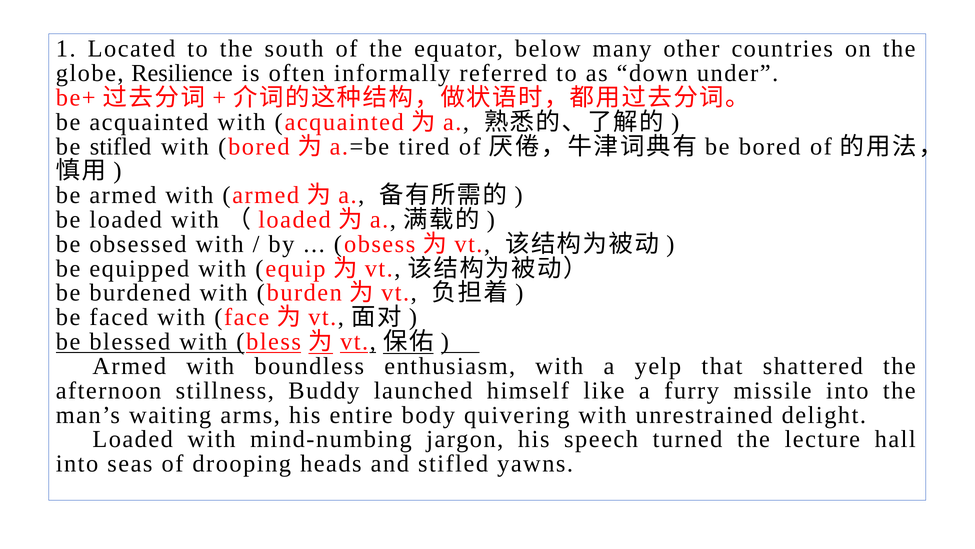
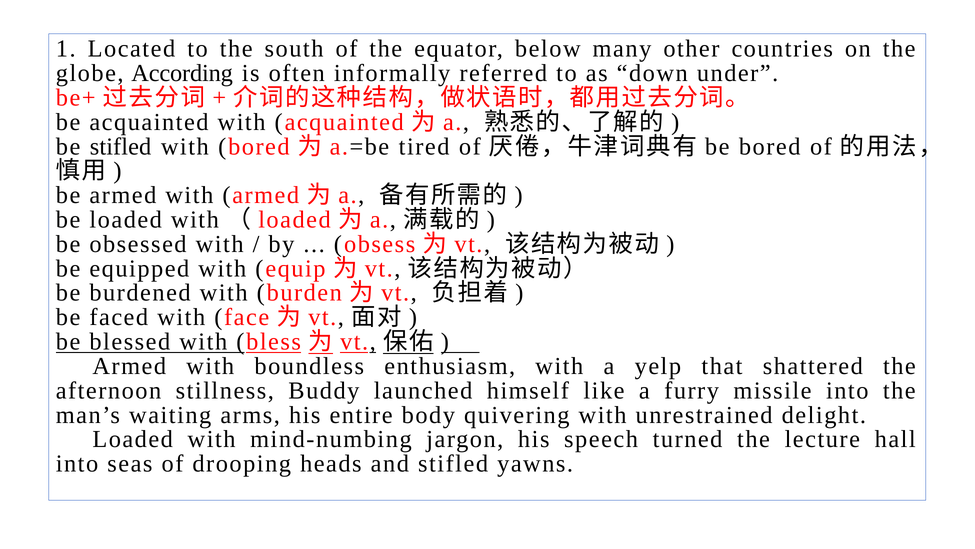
Resilience: Resilience -> According
